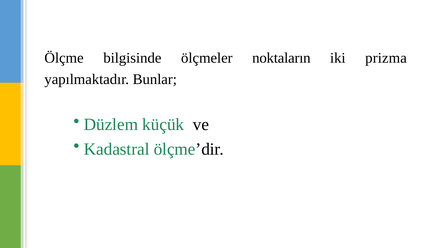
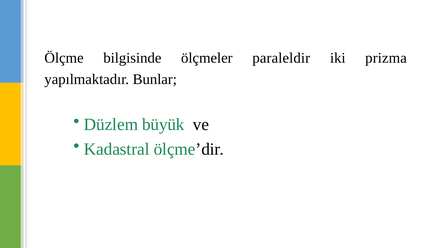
noktaların: noktaların -> paraleldir
küçük: küçük -> büyük
